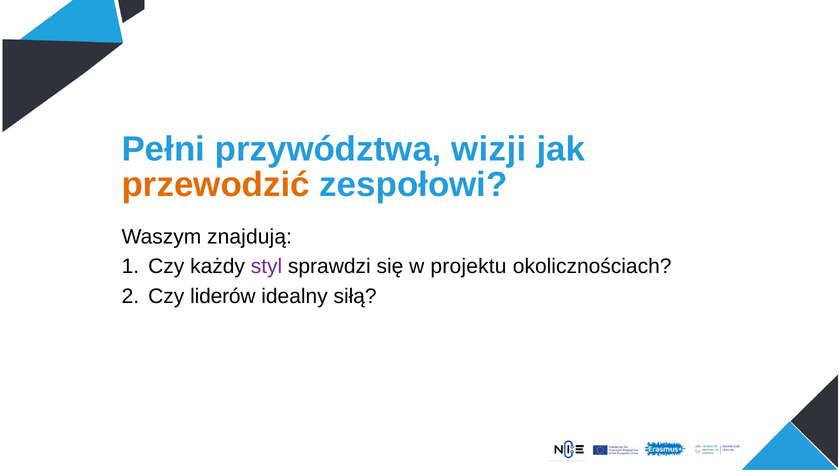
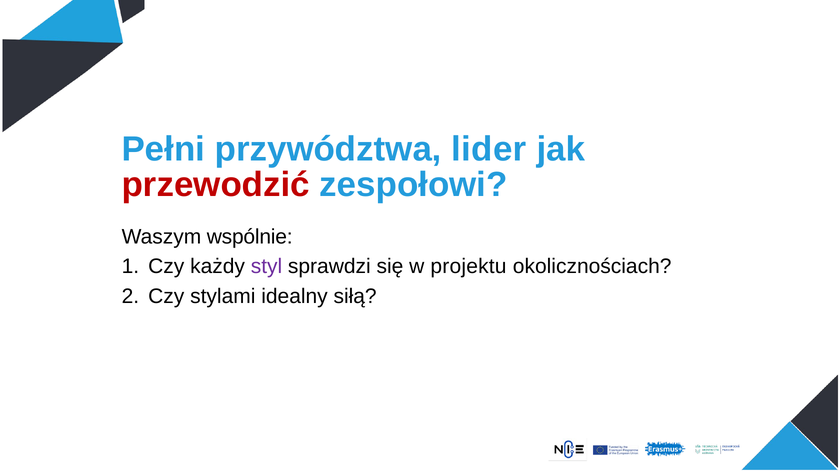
wizji: wizji -> lider
przewodzić colour: orange -> red
znajdują: znajdują -> wspólnie
liderów: liderów -> stylami
